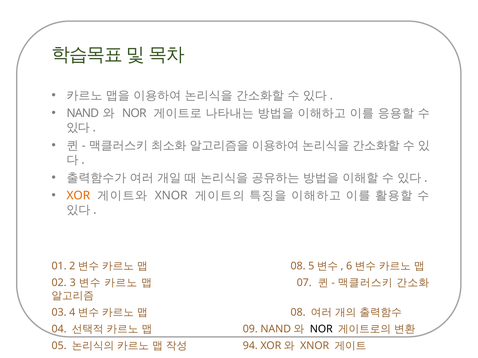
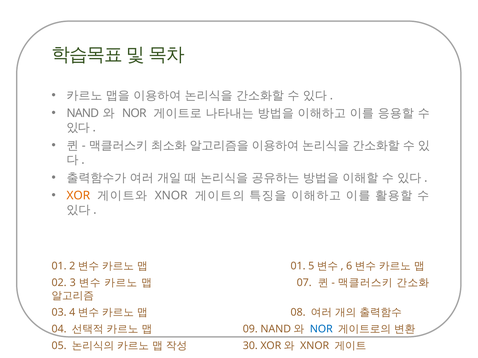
08 at (298, 266): 08 -> 01
NOR at (321, 329) colour: black -> blue
94: 94 -> 30
